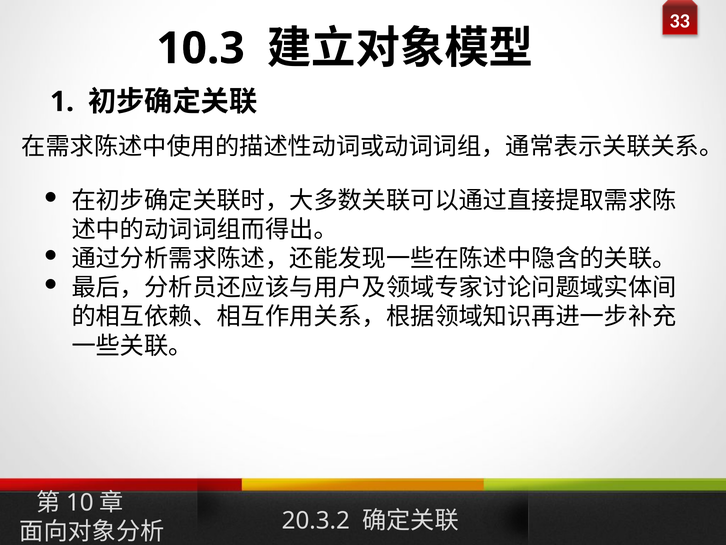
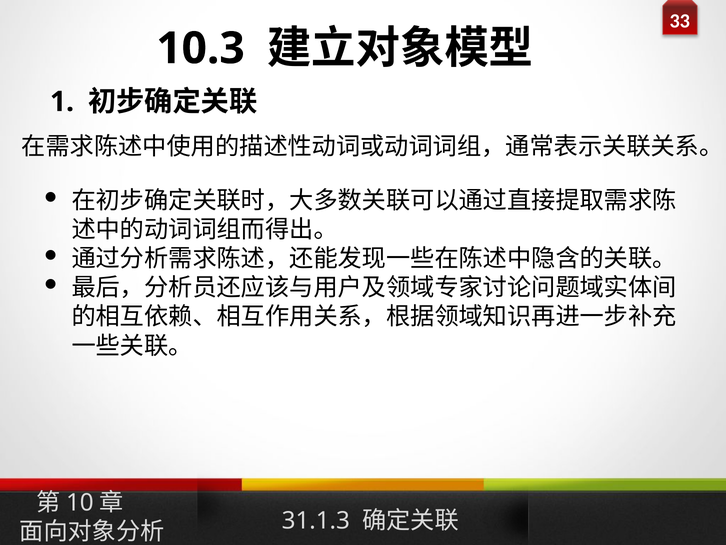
20.3.2: 20.3.2 -> 31.1.3
